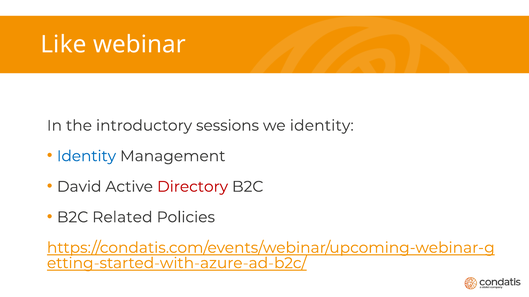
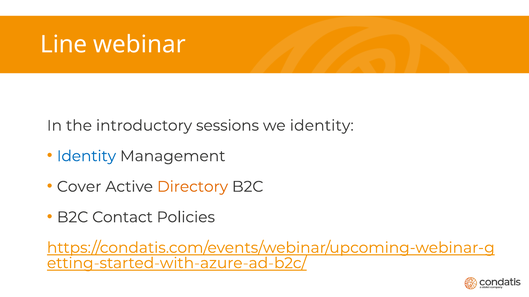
Like: Like -> Line
David: David -> Cover
Directory colour: red -> orange
Related: Related -> Contact
